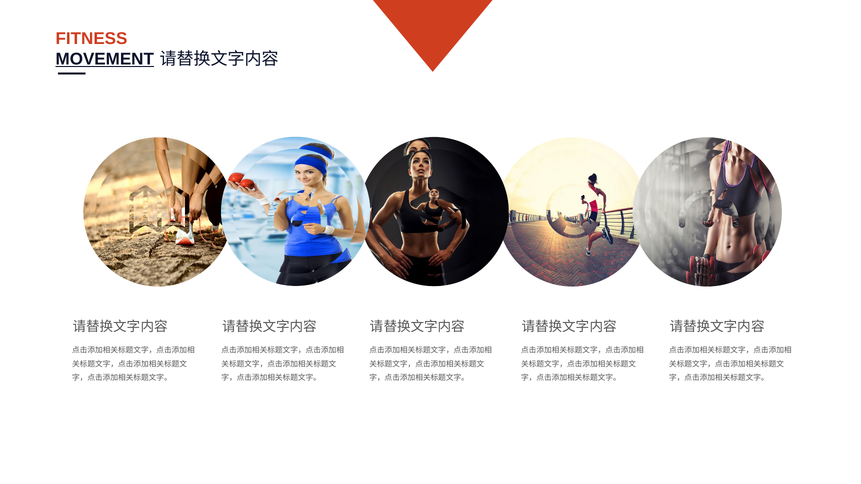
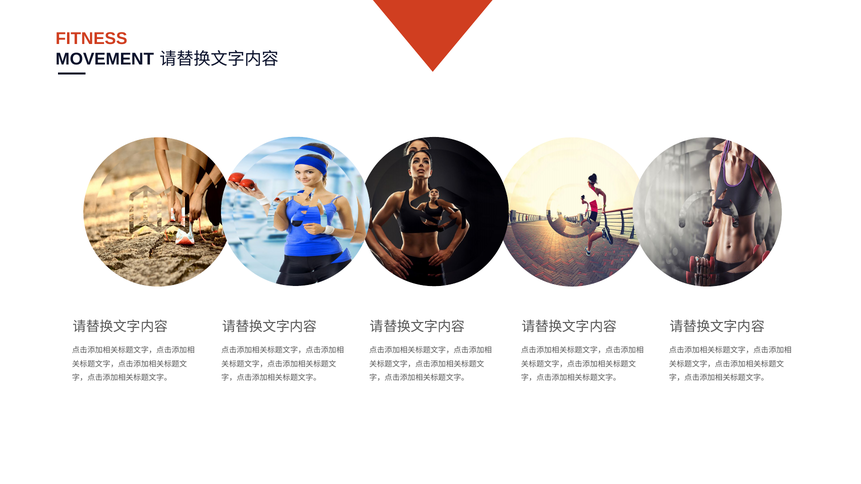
MOVEMENT underline: present -> none
